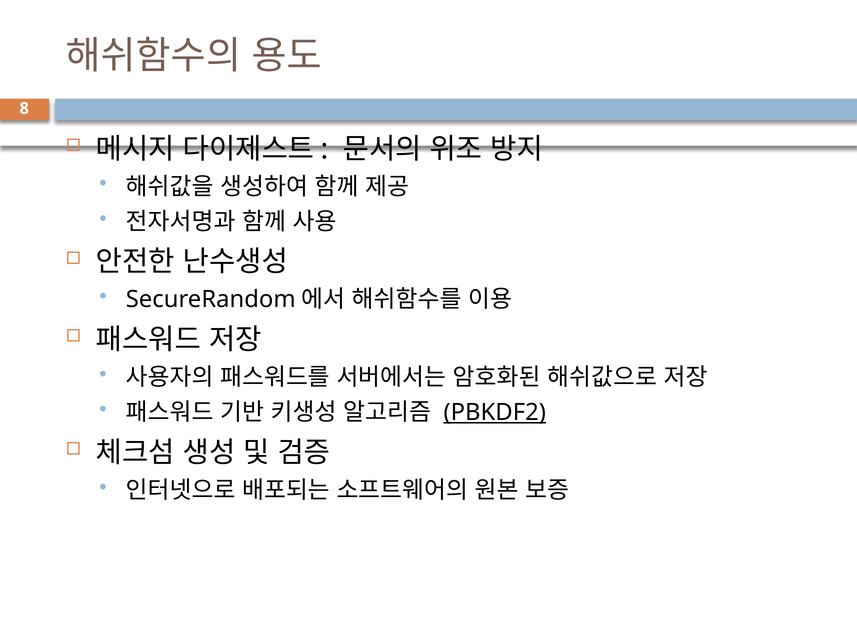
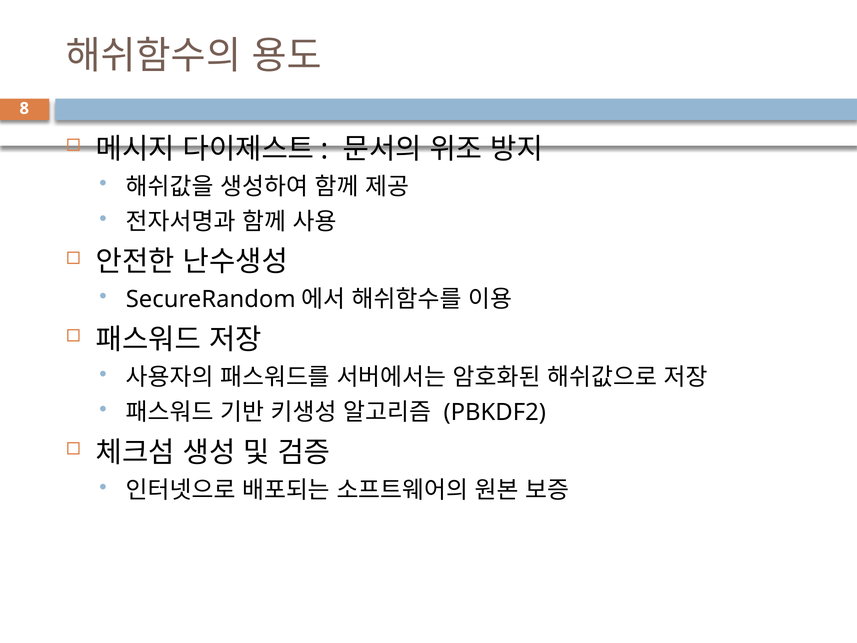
PBKDF2 underline: present -> none
